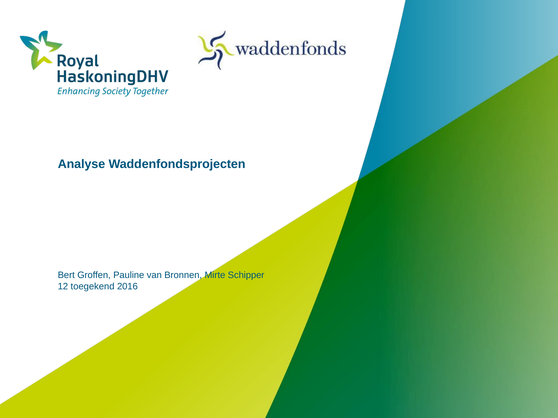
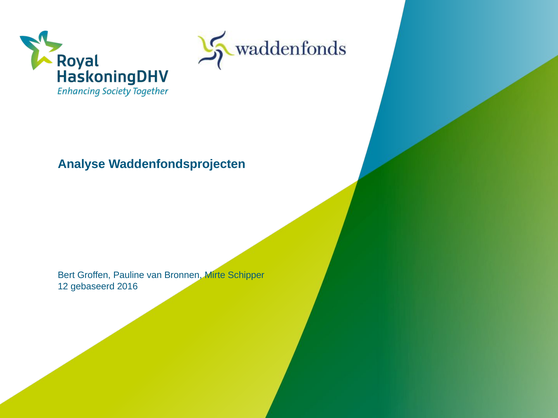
toegekend: toegekend -> gebaseerd
